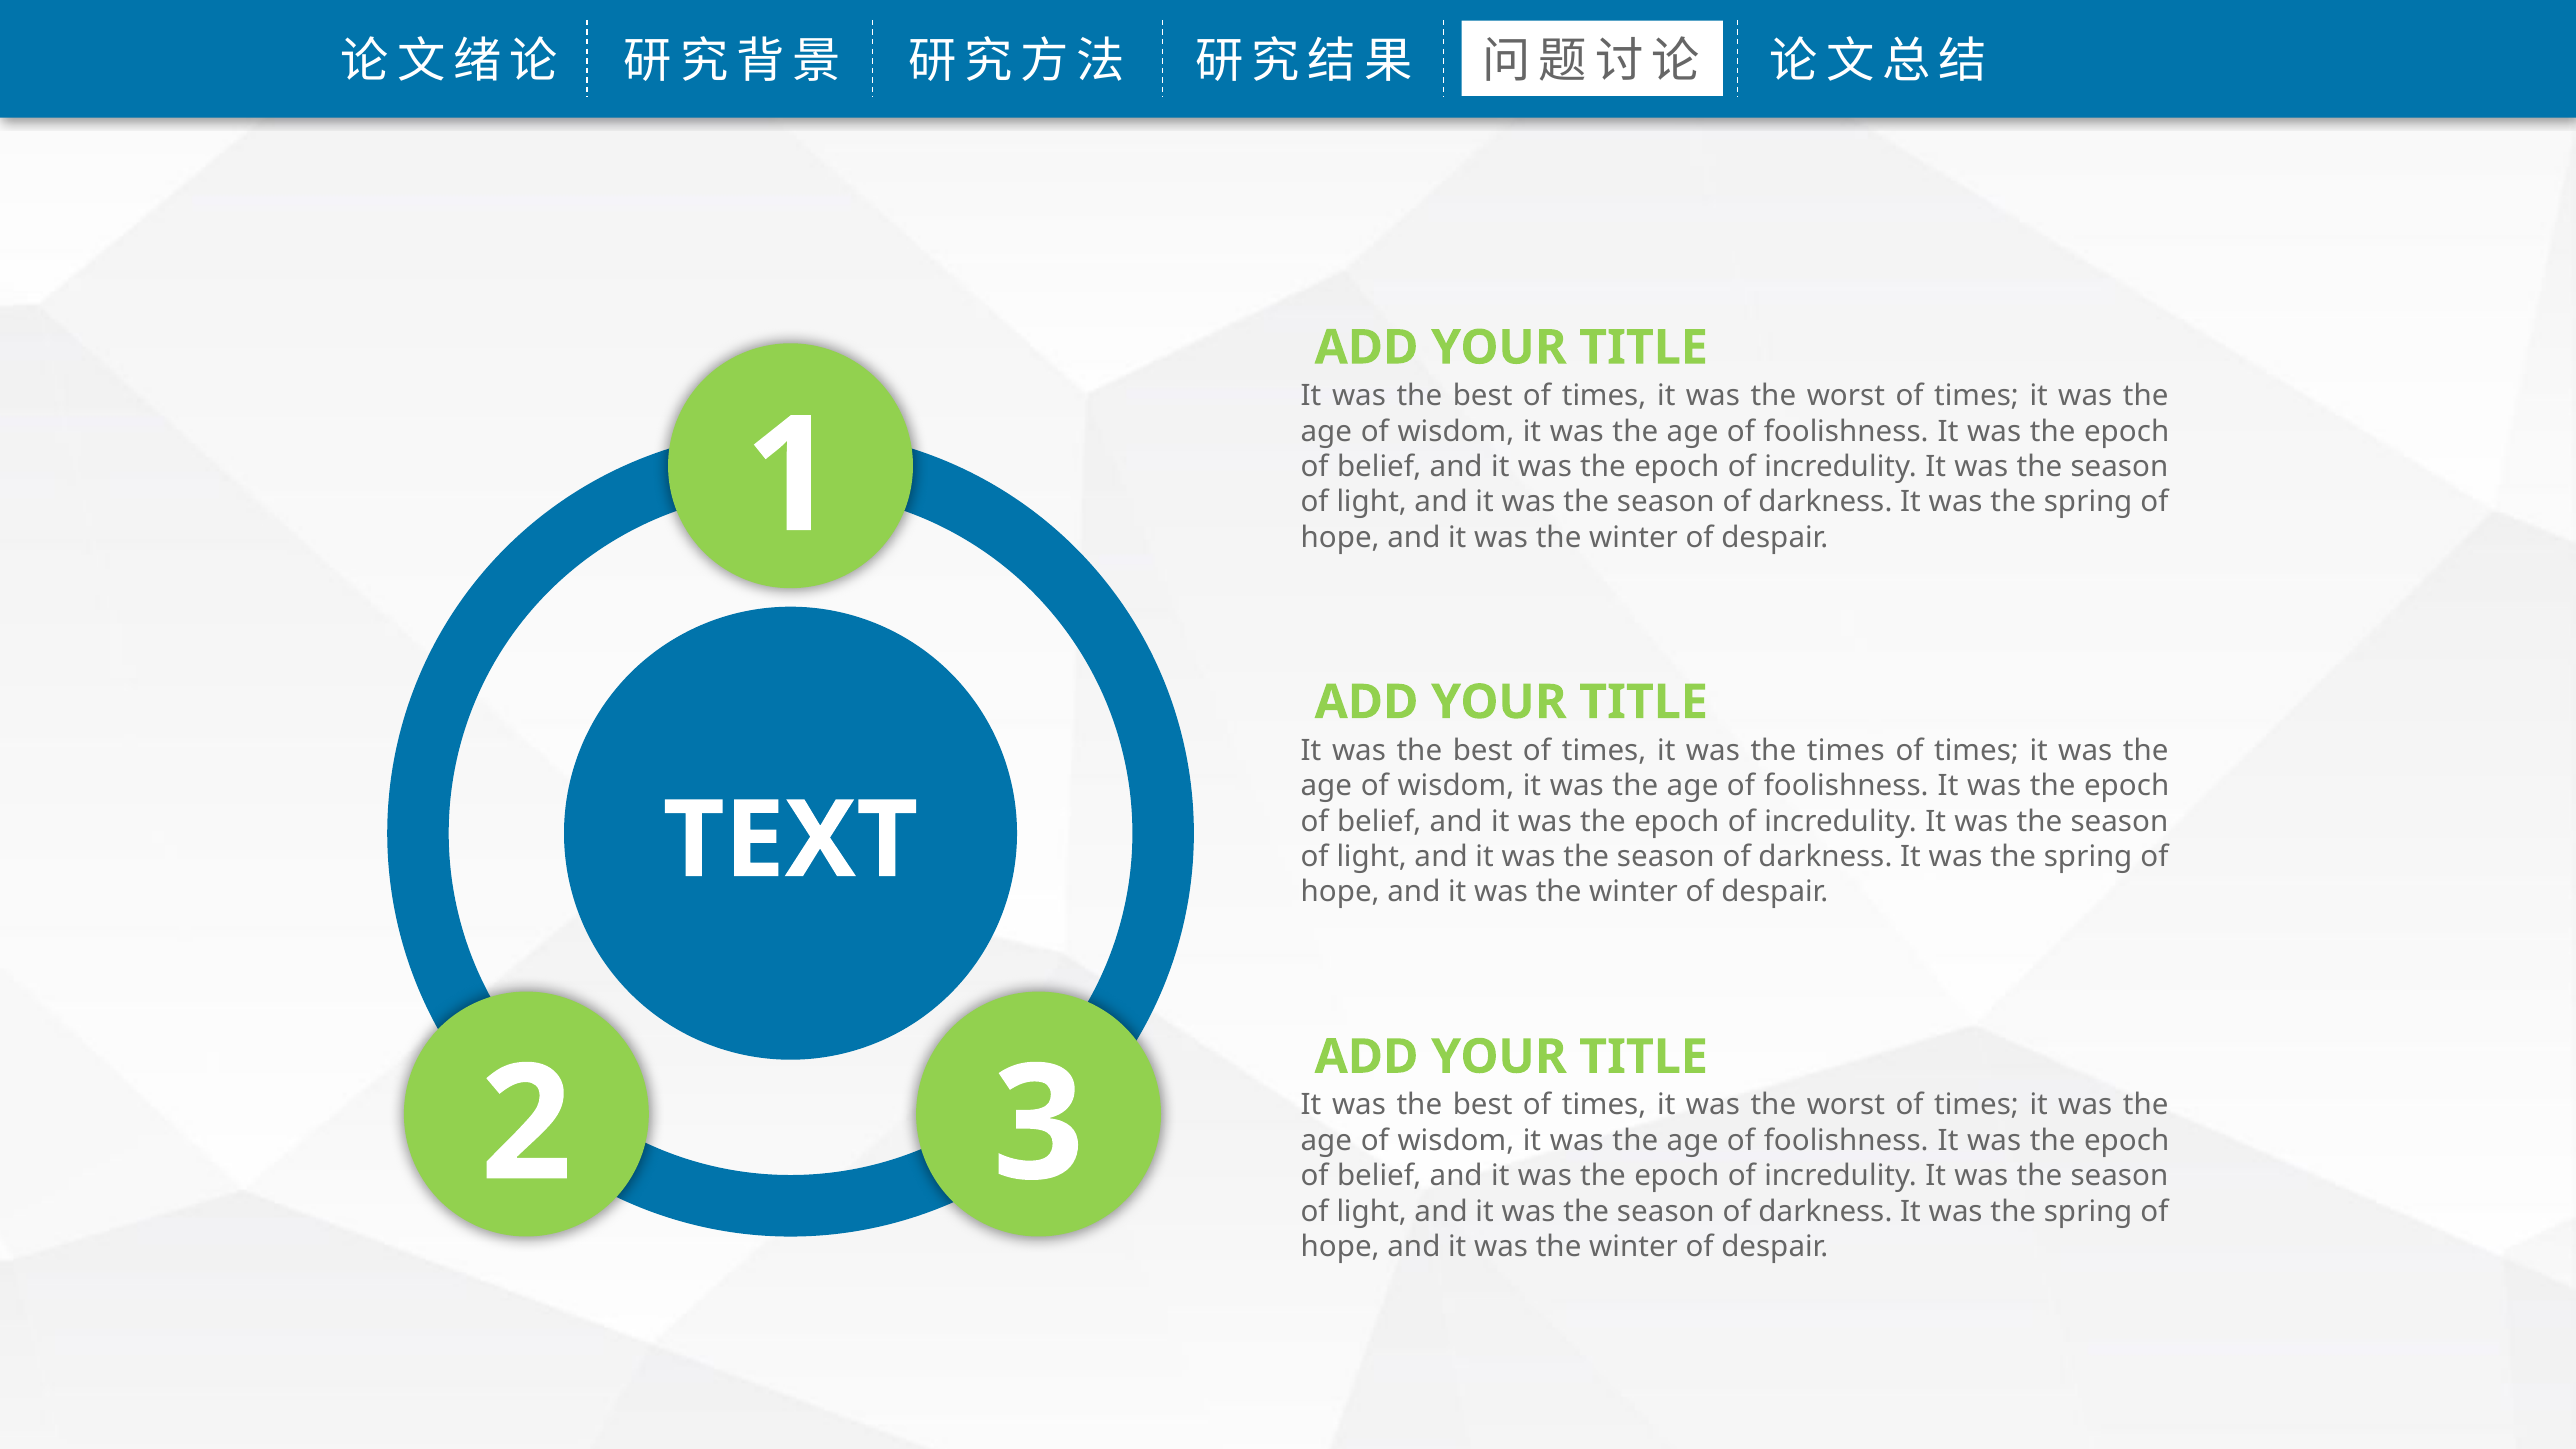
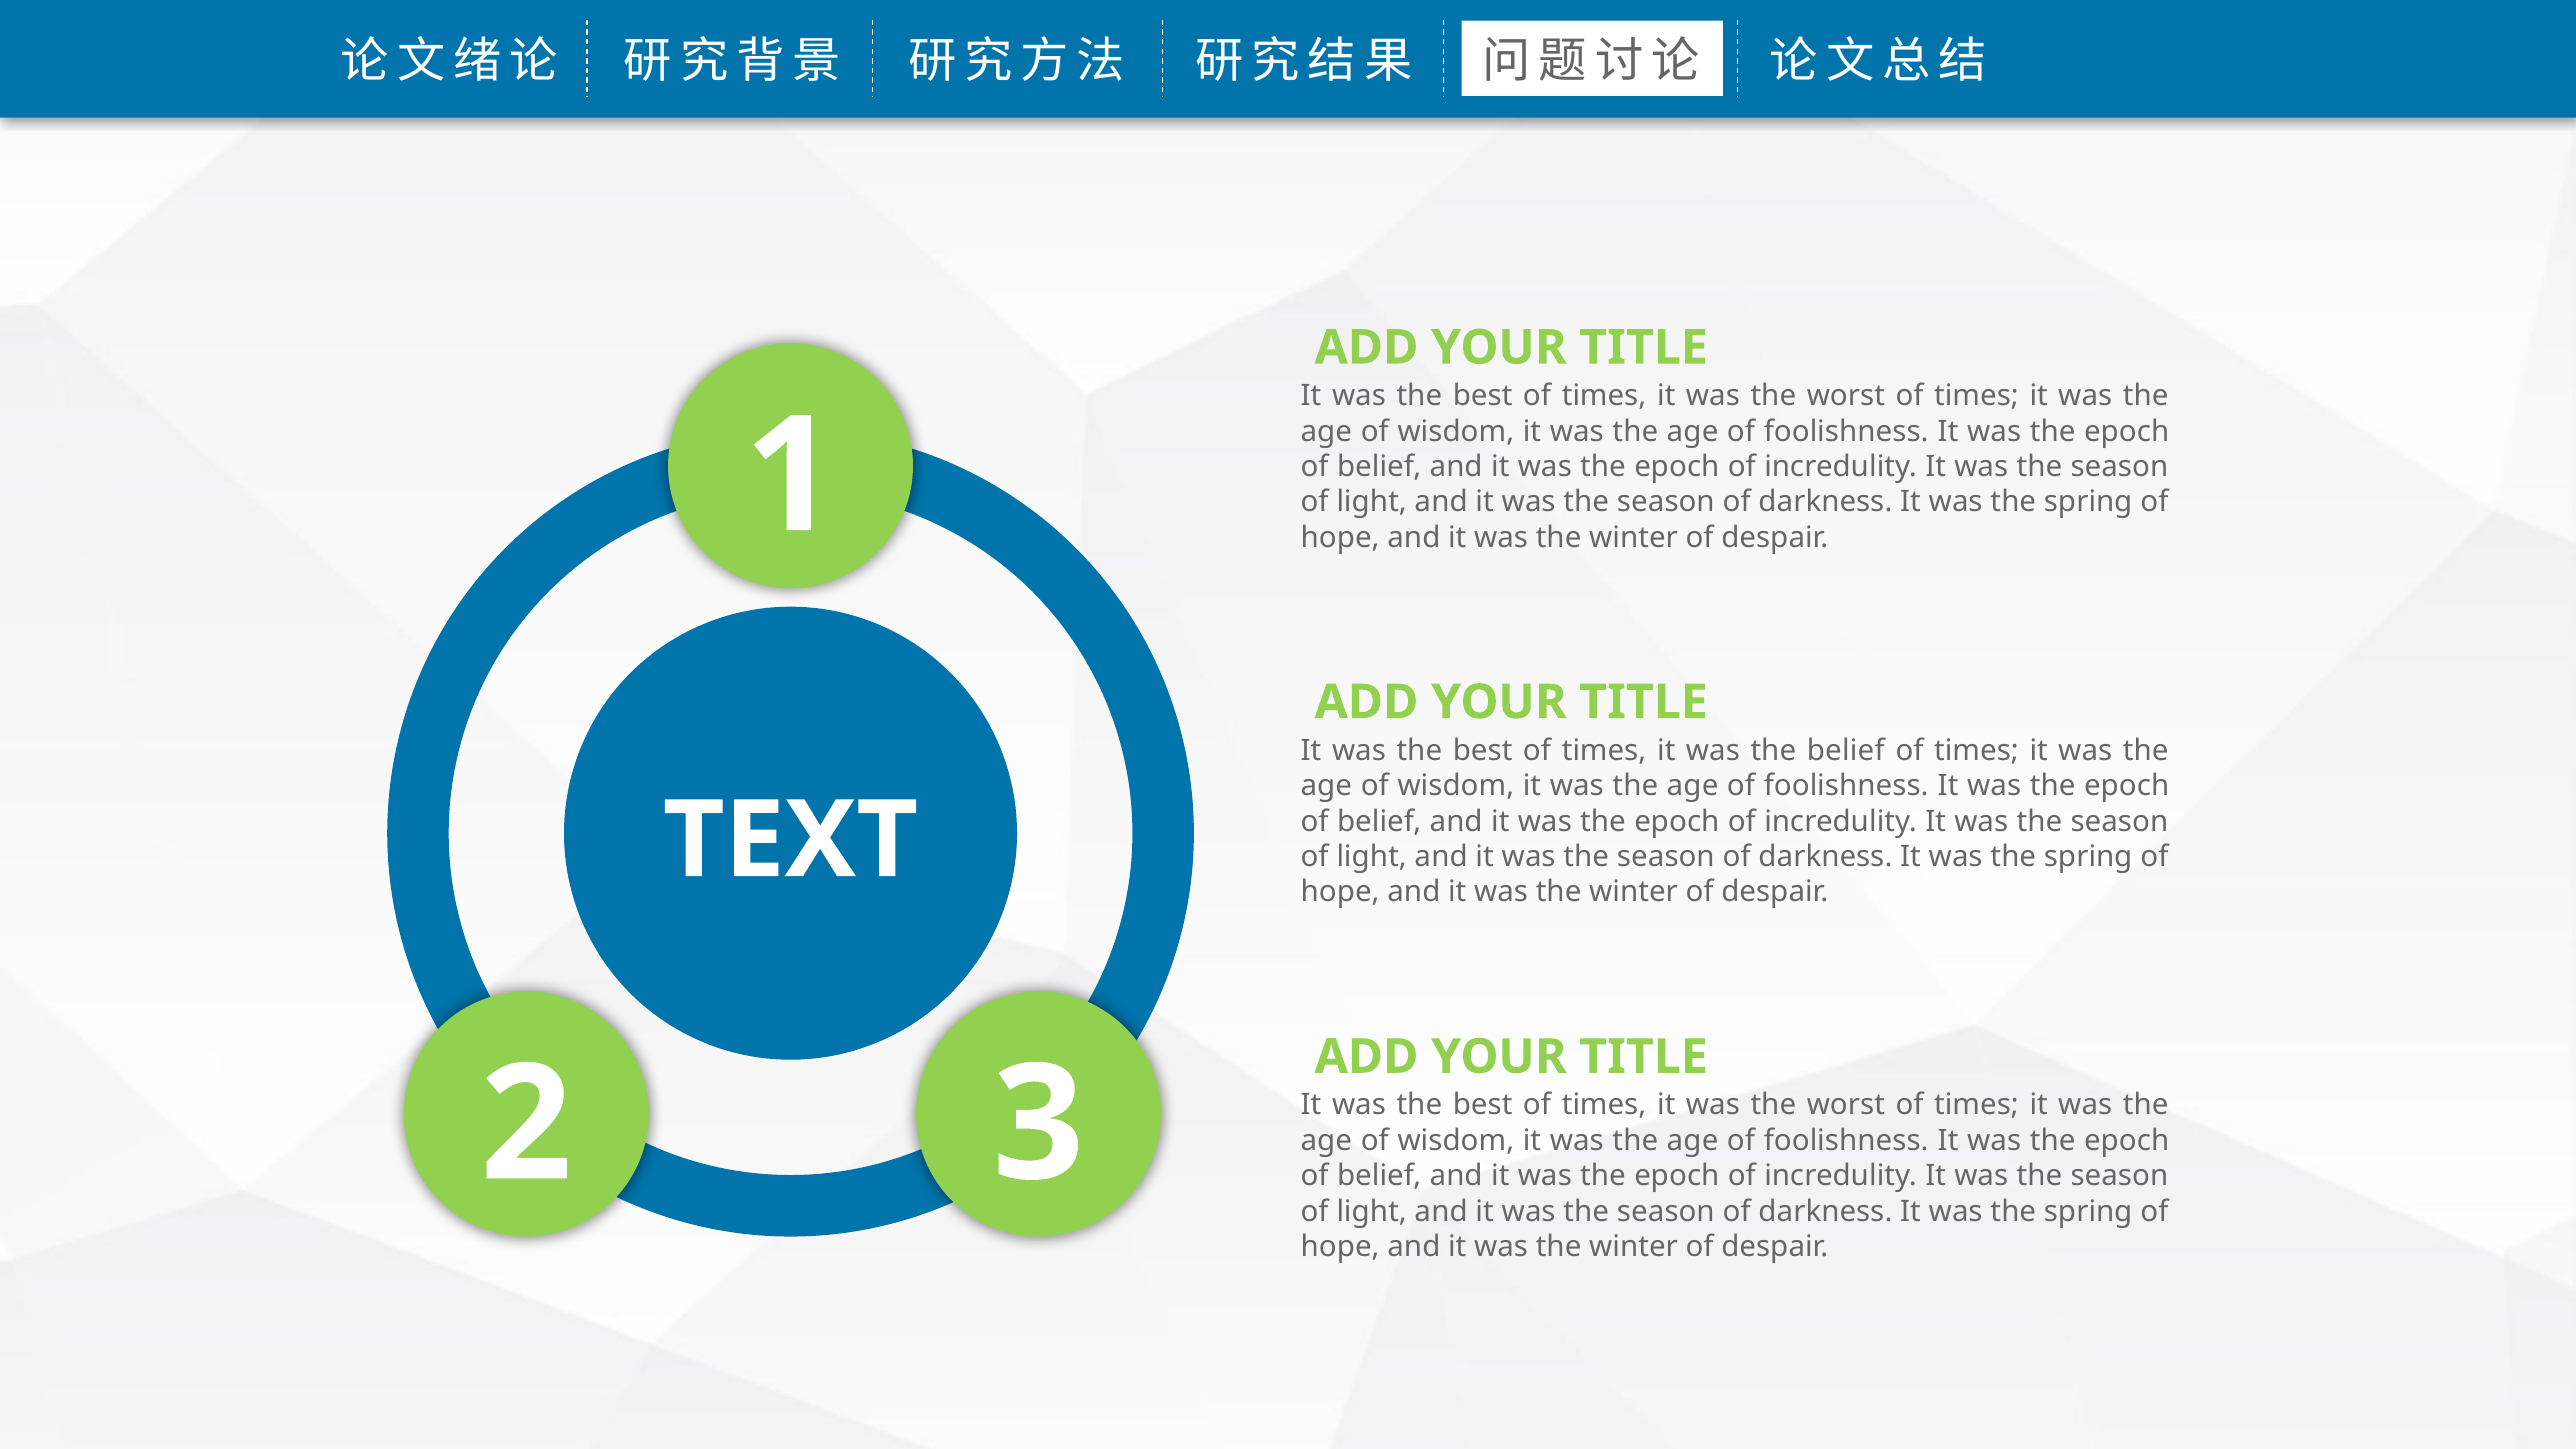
the times: times -> belief
